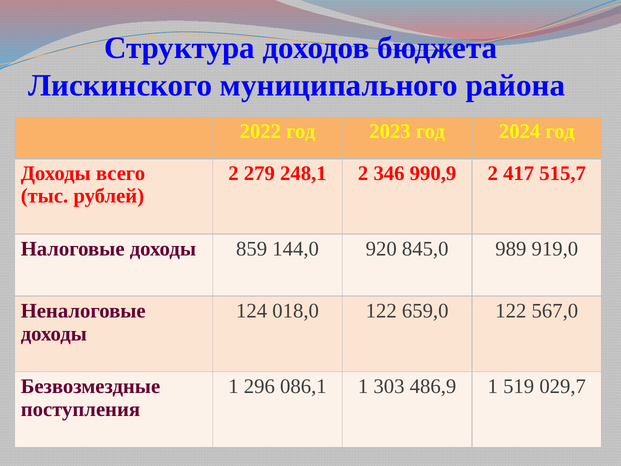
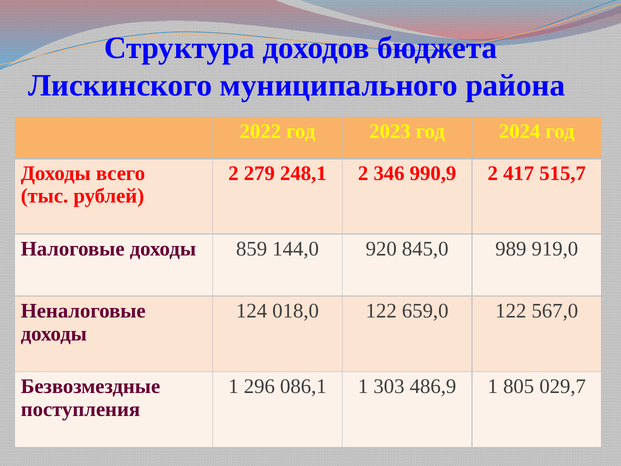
519: 519 -> 805
